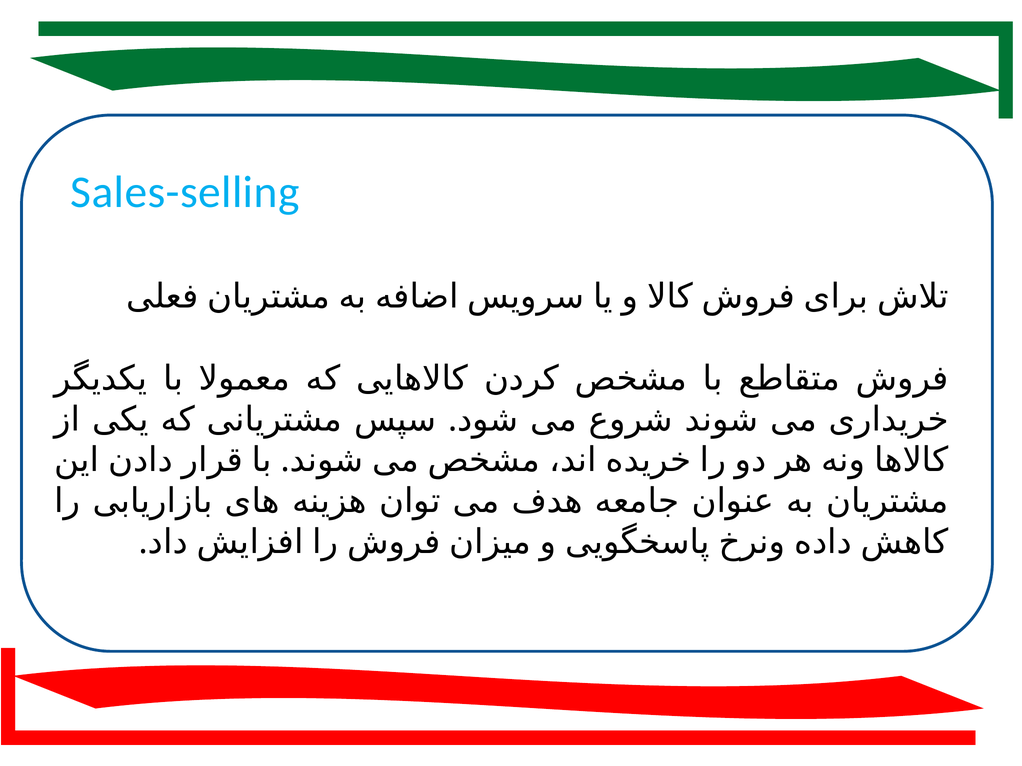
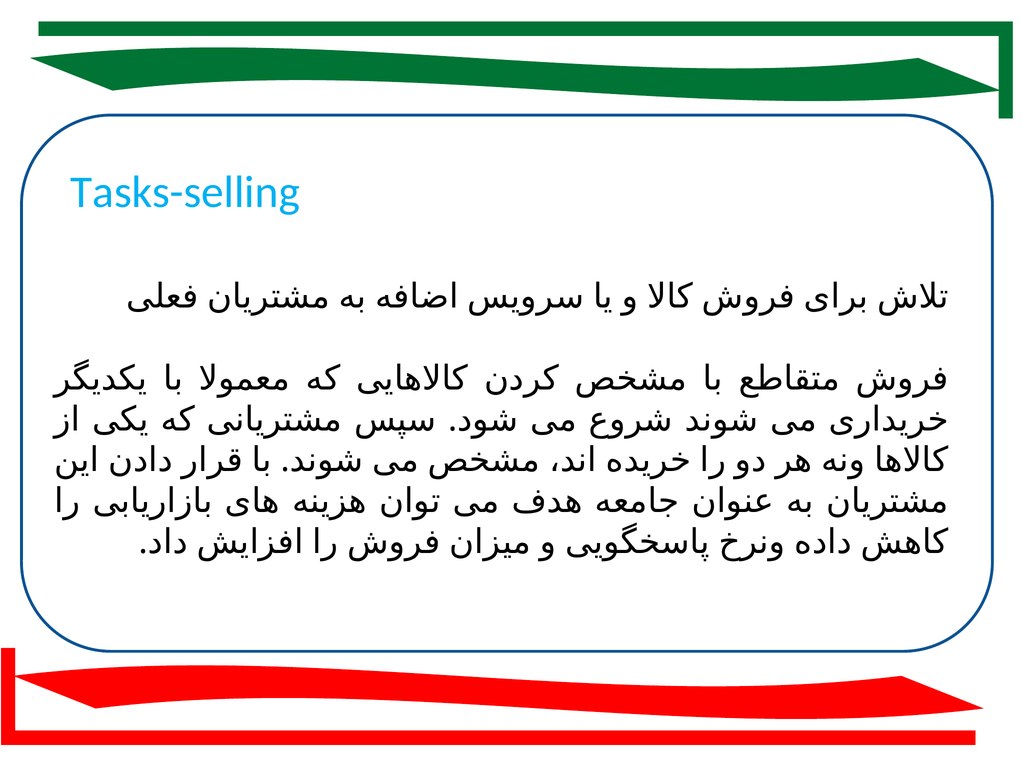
Sales-selling: Sales-selling -> Tasks-selling
